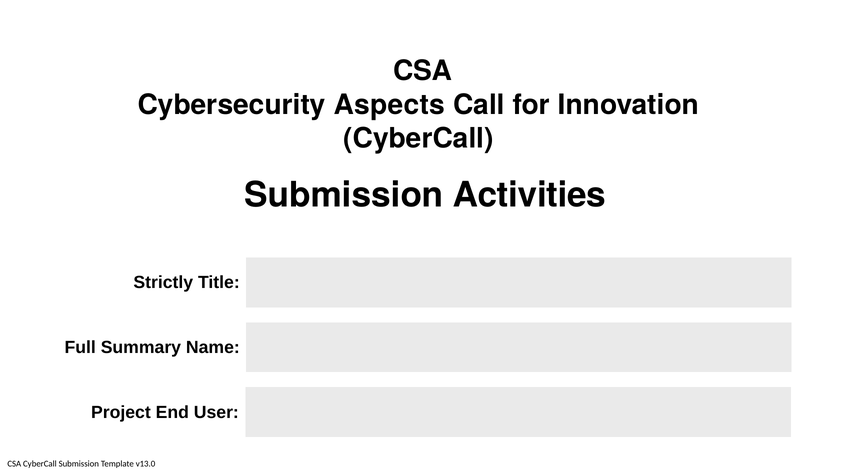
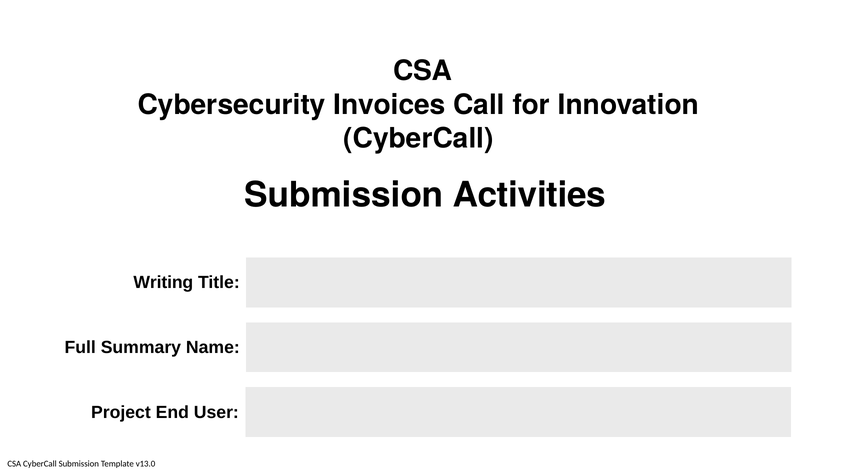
Aspects: Aspects -> Invoices
Strictly: Strictly -> Writing
